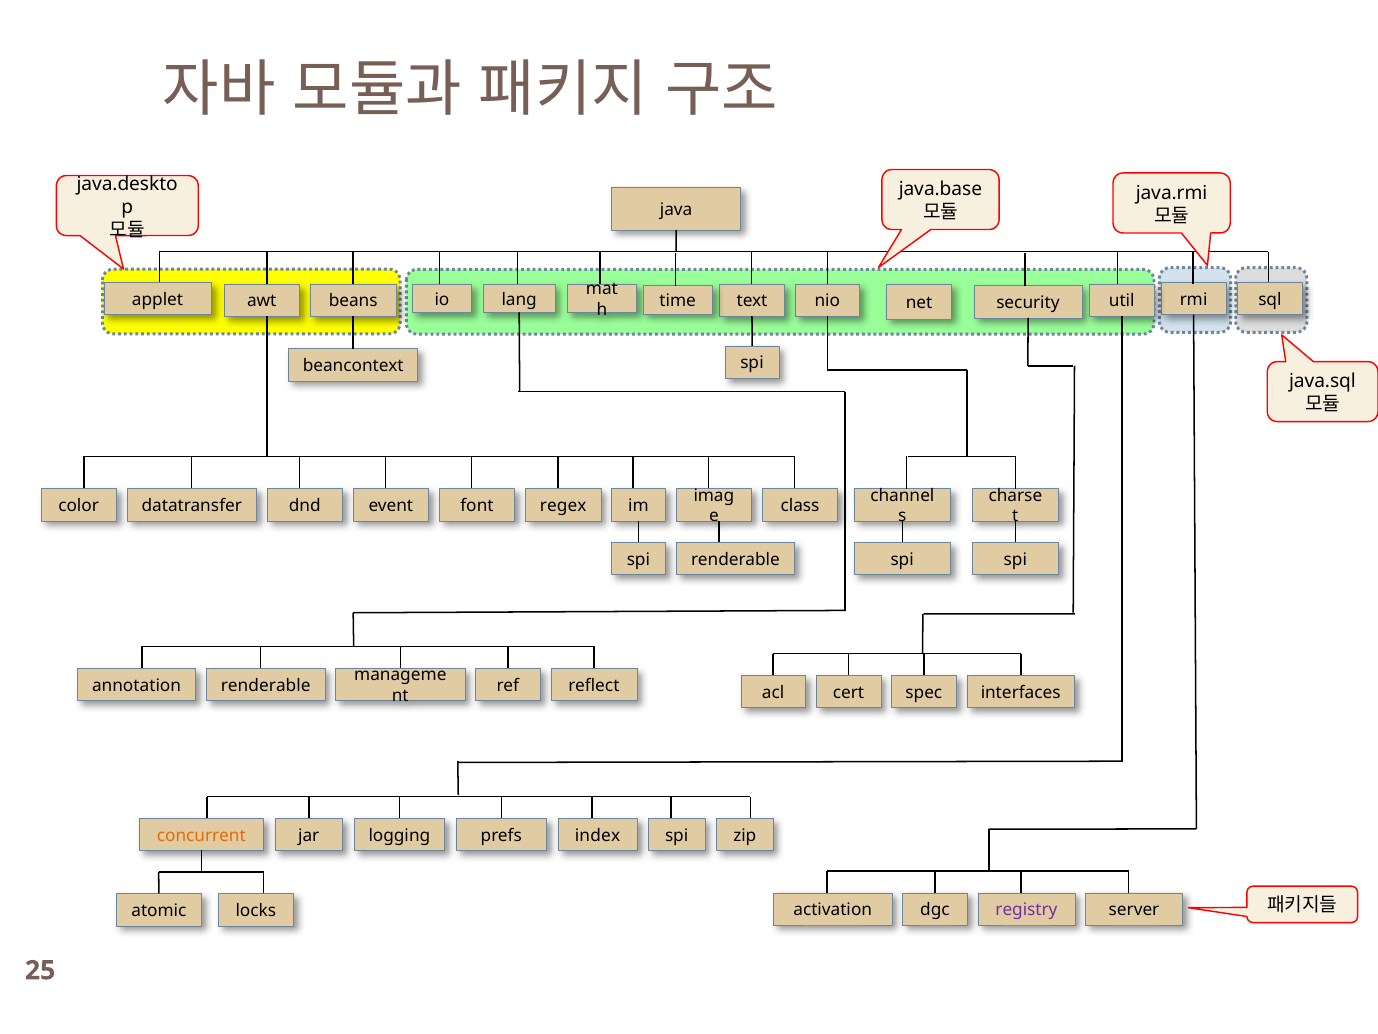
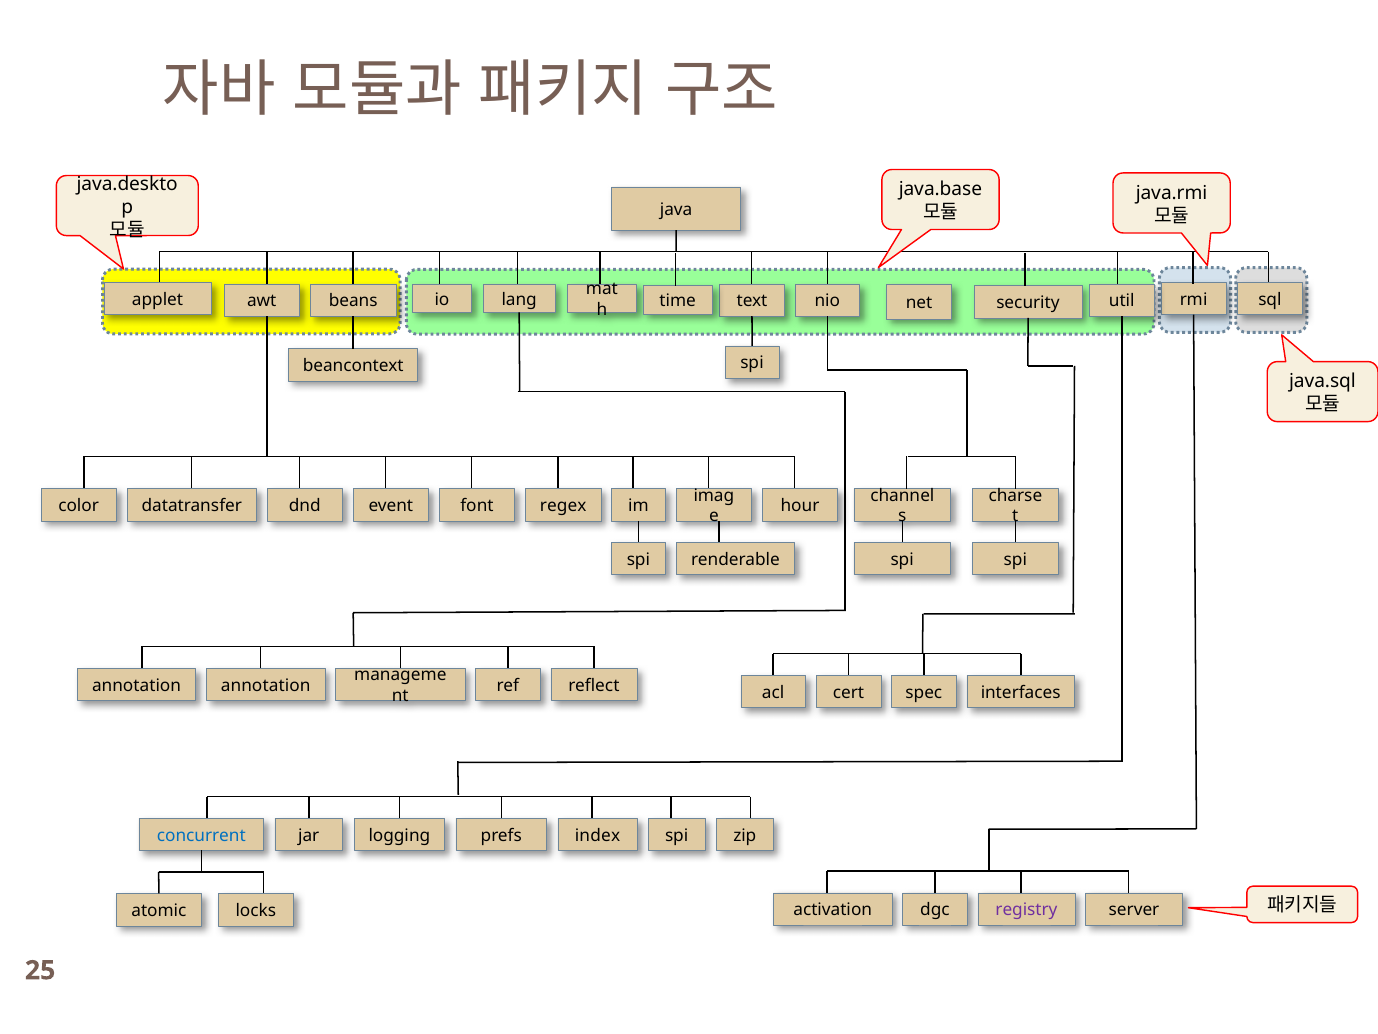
class: class -> hour
annotation renderable: renderable -> annotation
concurrent colour: orange -> blue
